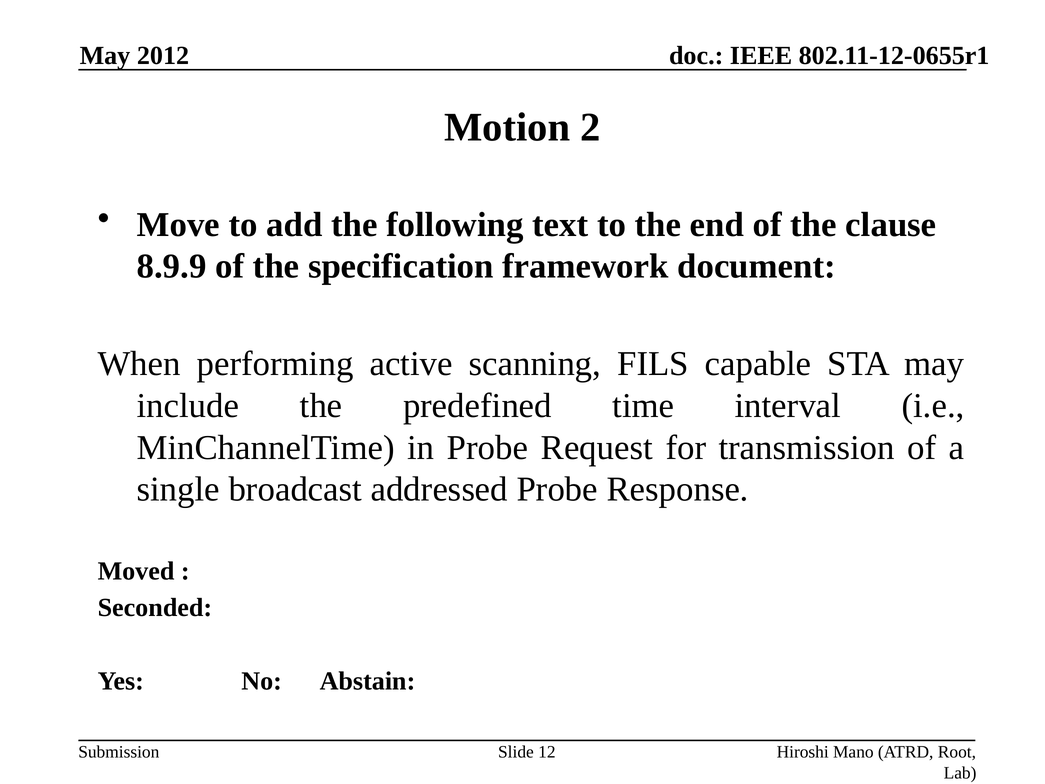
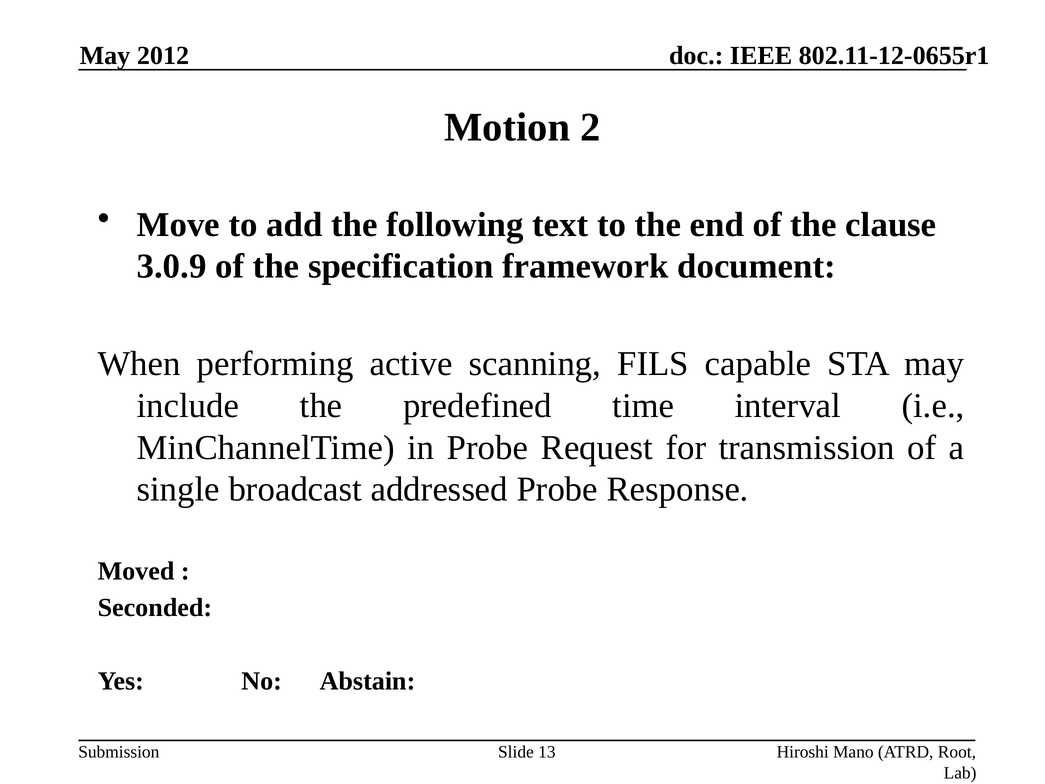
8.9.9: 8.9.9 -> 3.0.9
12: 12 -> 13
